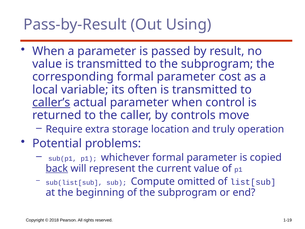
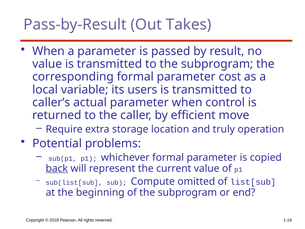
Using: Using -> Takes
often: often -> users
caller’s underline: present -> none
controls: controls -> efficient
